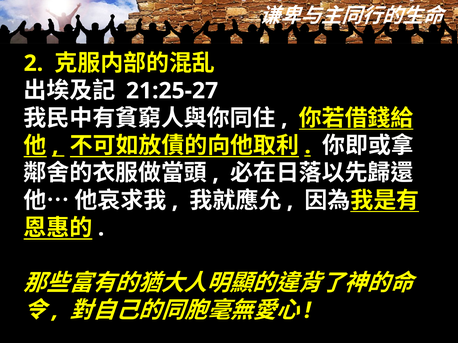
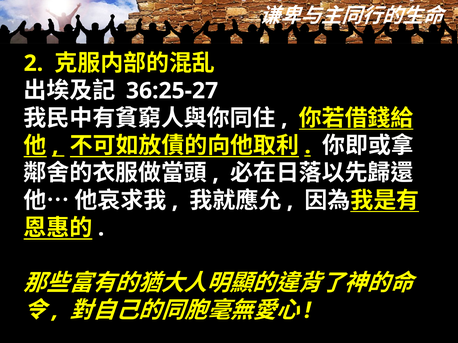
21:25-27: 21:25-27 -> 36:25-27
